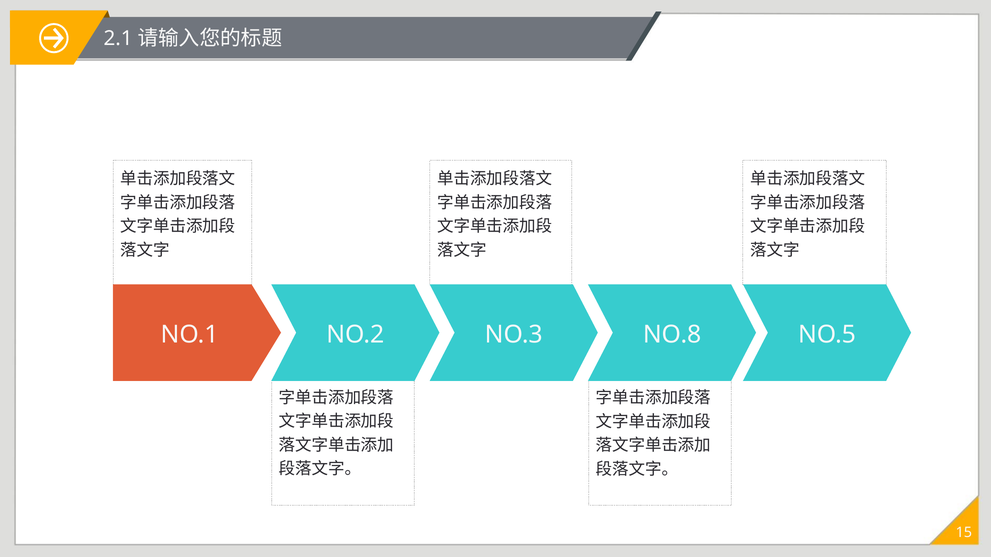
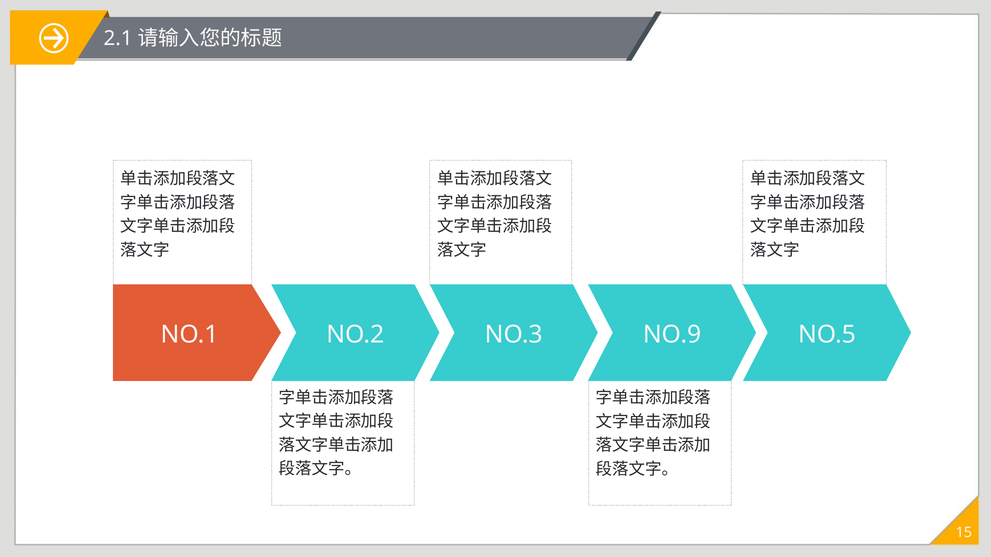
NO.8: NO.8 -> NO.9
